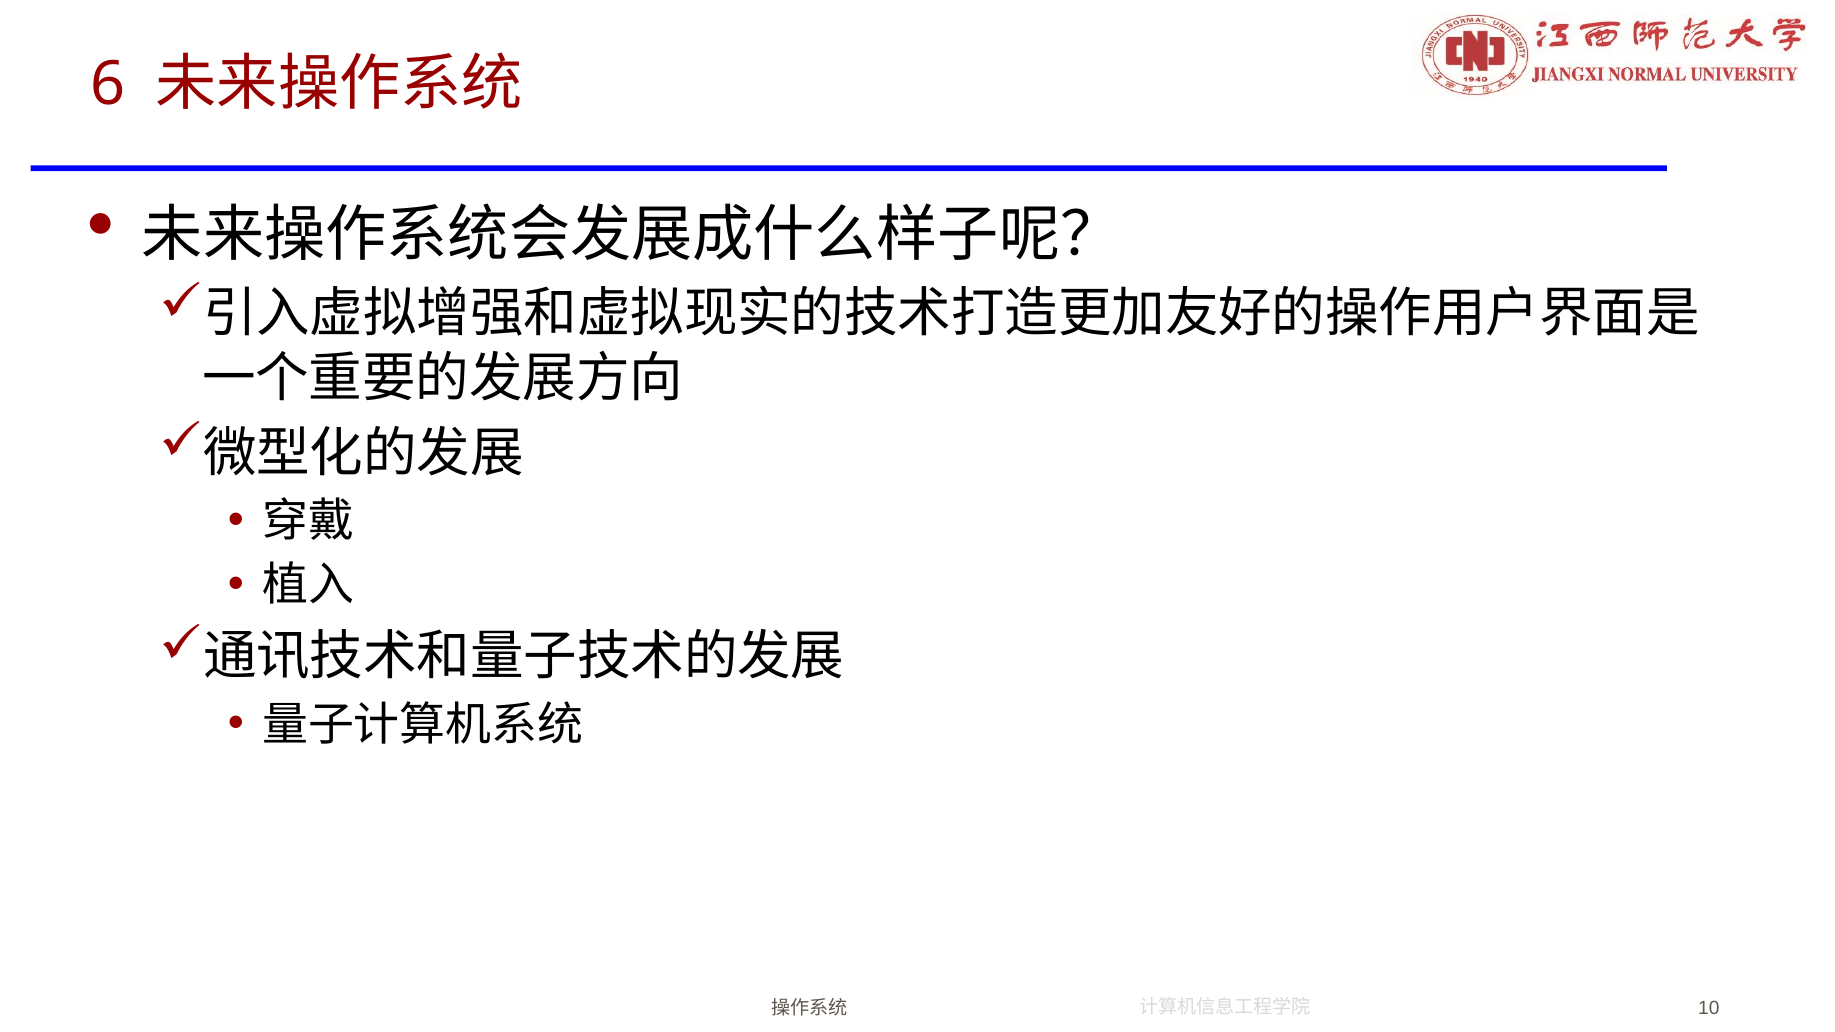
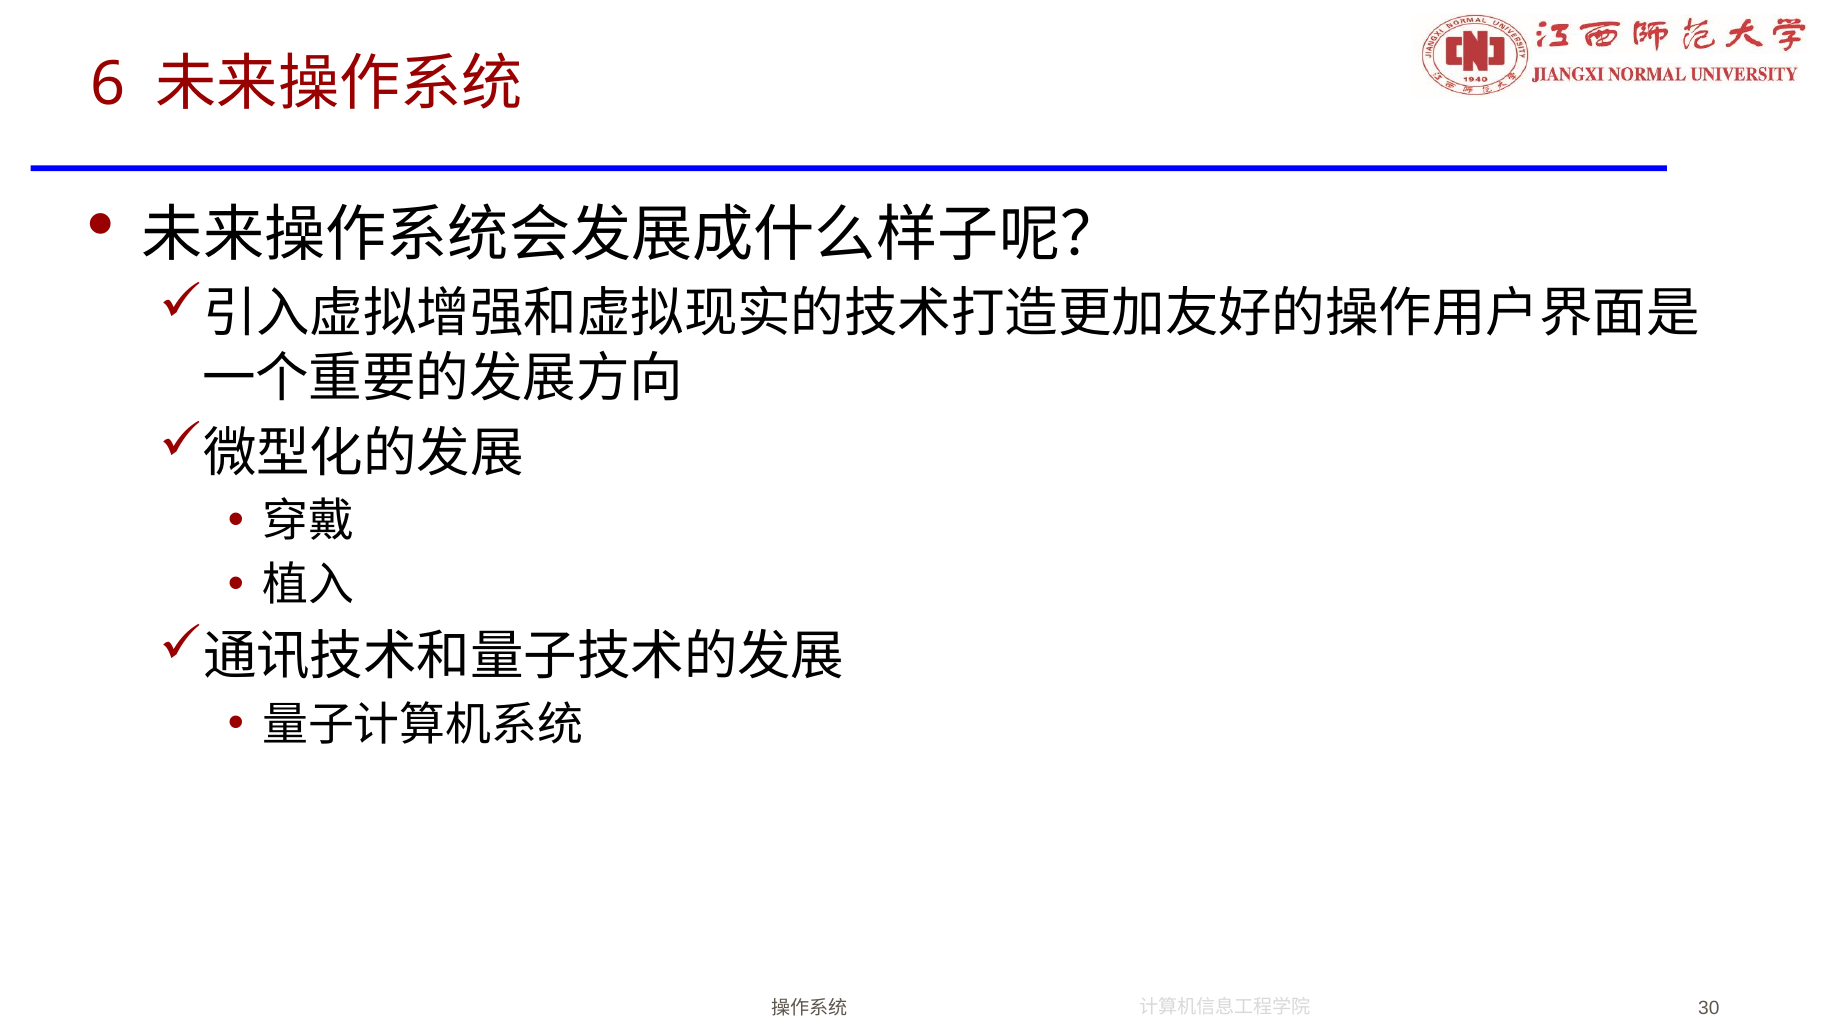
10: 10 -> 30
